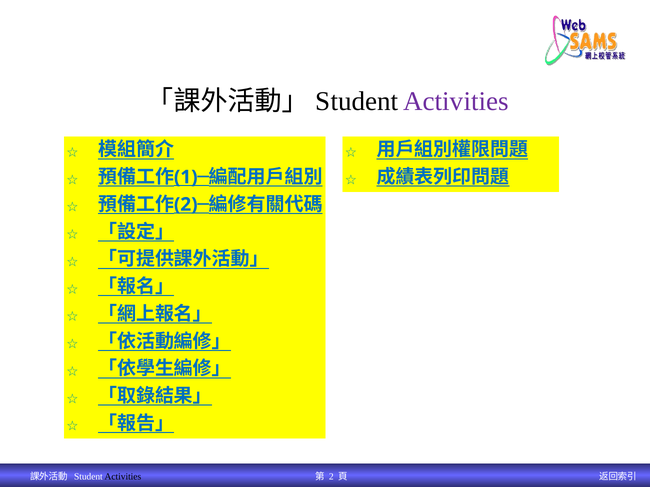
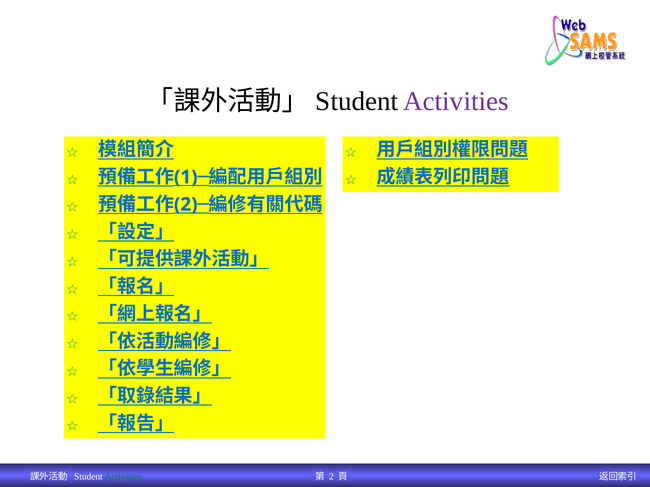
Activities at (123, 477) colour: black -> green
